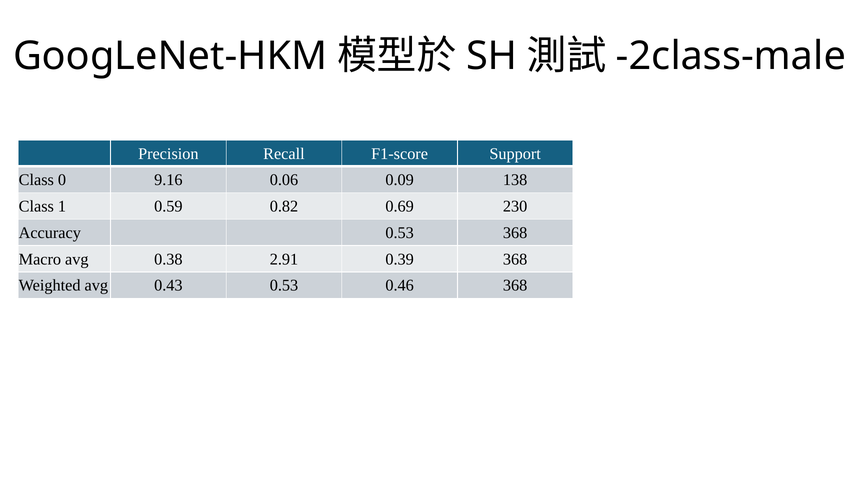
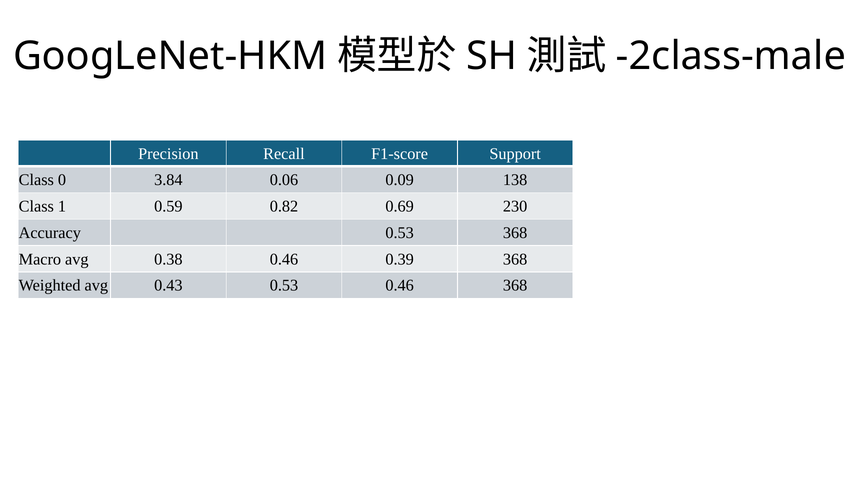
9.16: 9.16 -> 3.84
0.38 2.91: 2.91 -> 0.46
